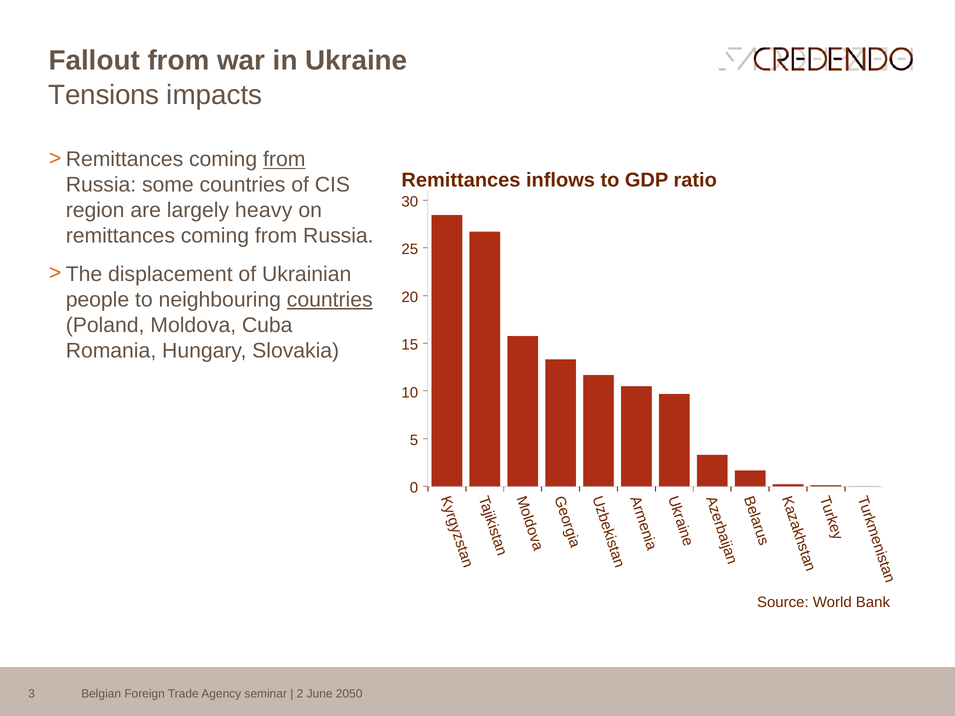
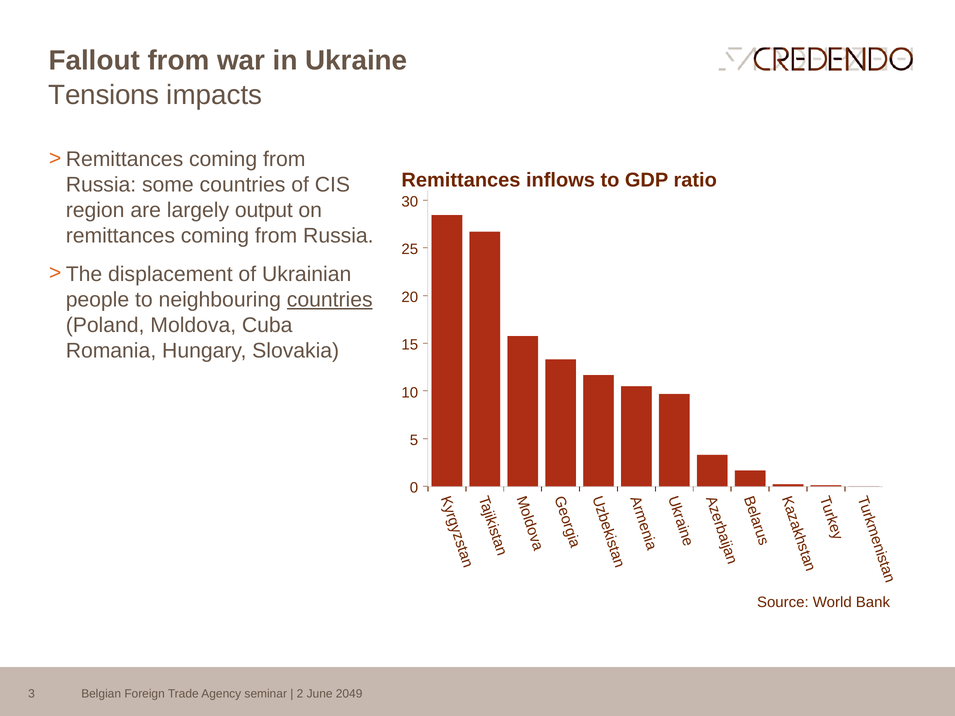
from at (284, 159) underline: present -> none
heavy: heavy -> output
2050: 2050 -> 2049
